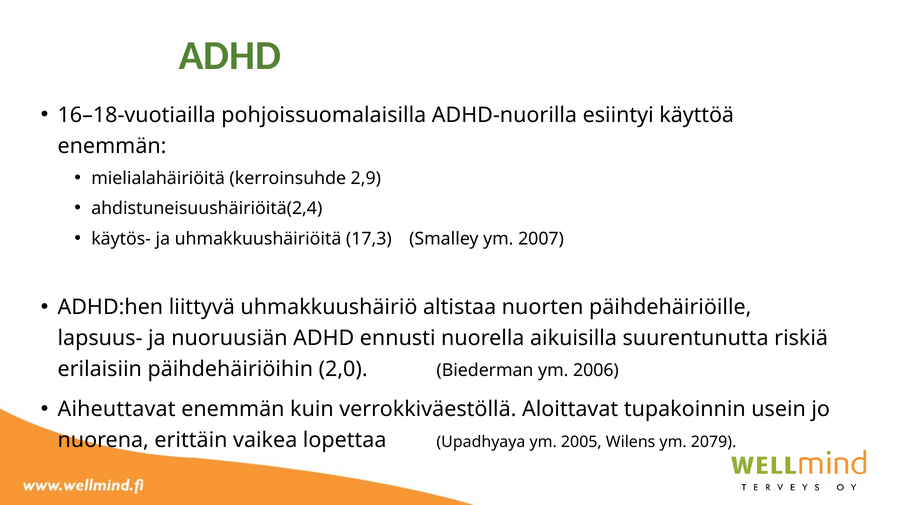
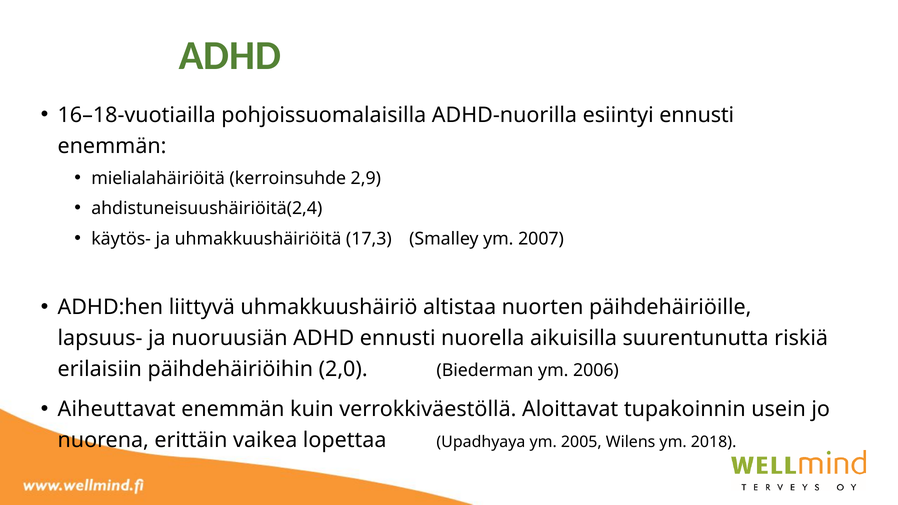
esiintyi käyttöä: käyttöä -> ennusti
2079: 2079 -> 2018
